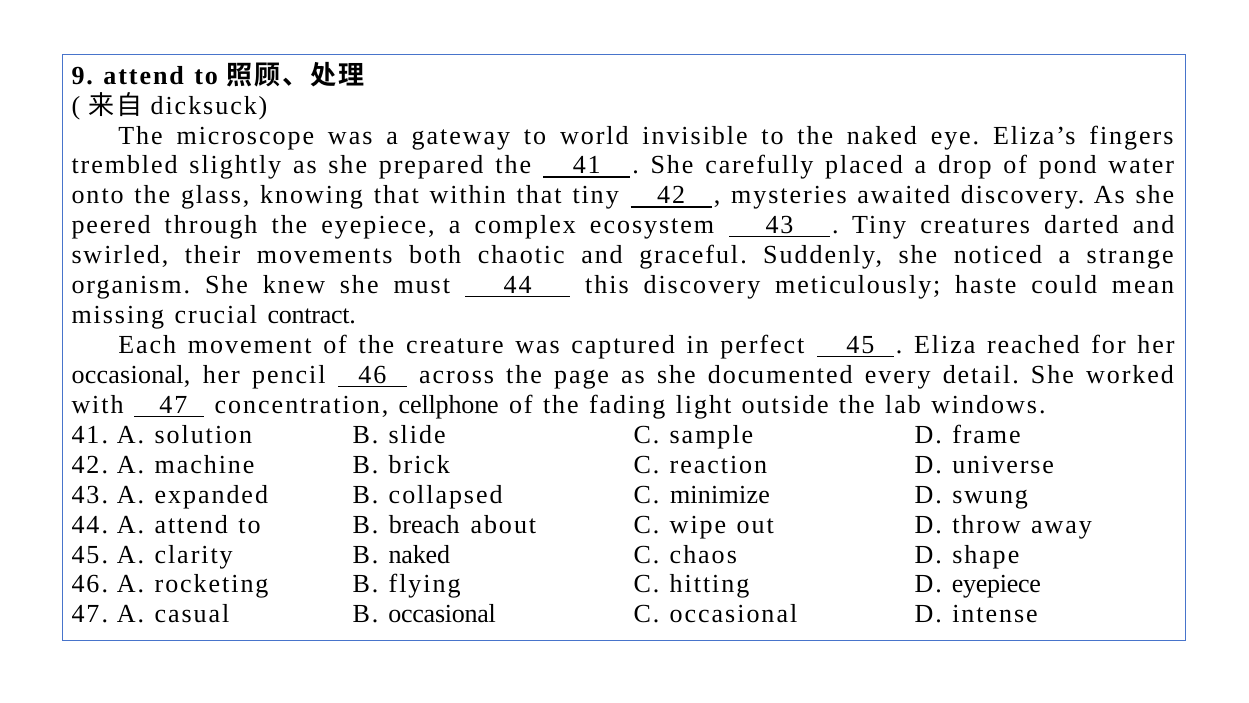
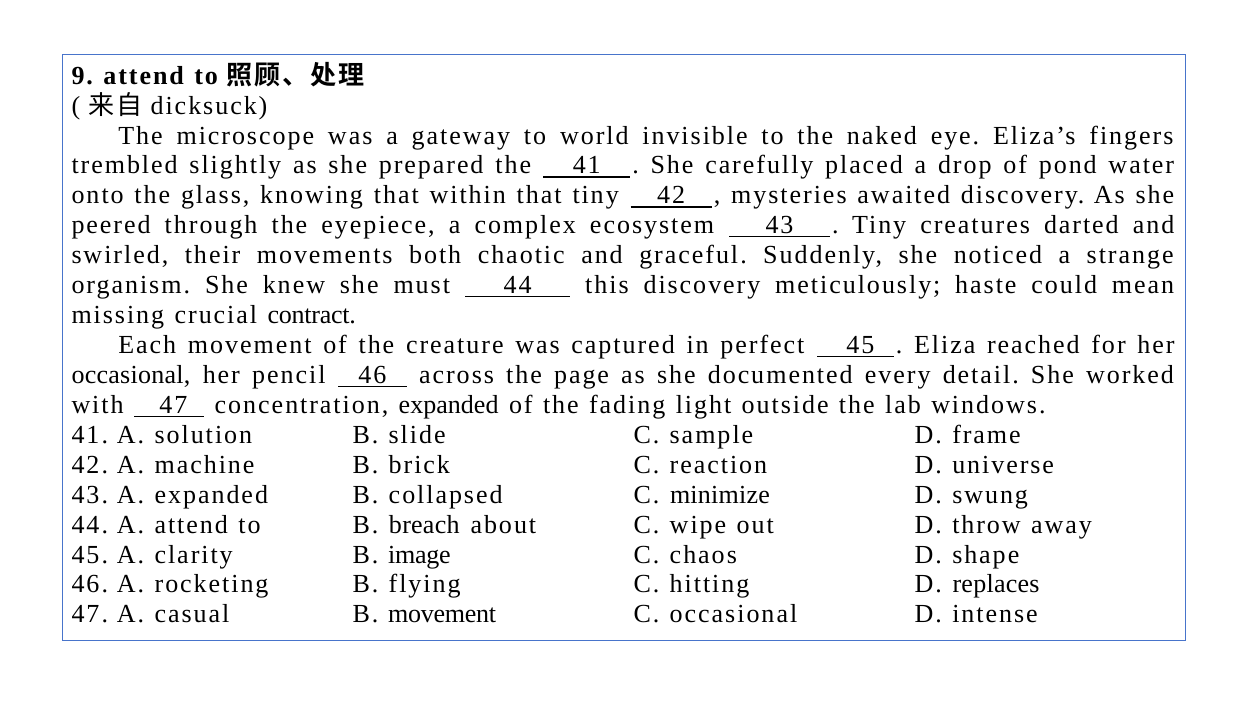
concentration cellphone: cellphone -> expanded
B naked: naked -> image
D eyepiece: eyepiece -> replaces
B occasional: occasional -> movement
